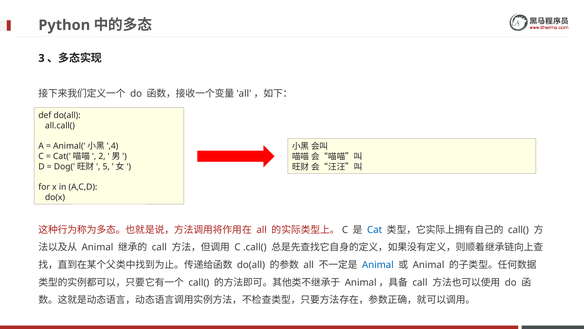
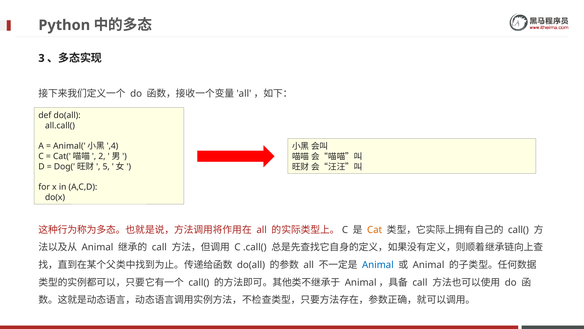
Cat colour: blue -> orange
